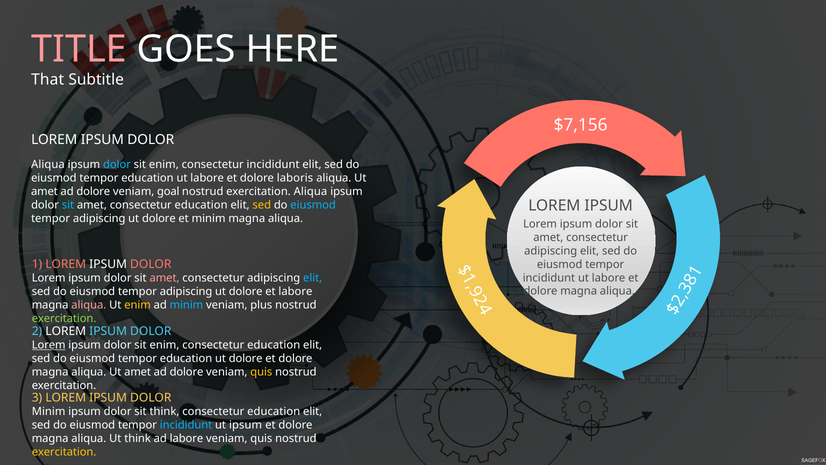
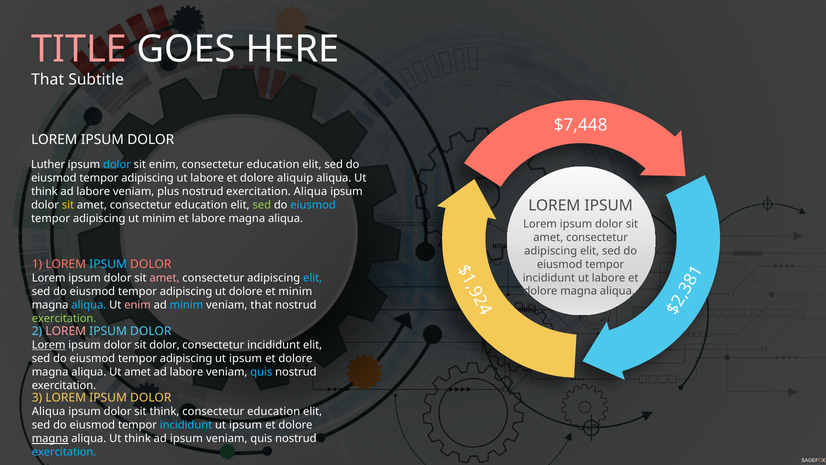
$7,156: $7,156 -> $7,448
Aliqua at (48, 164): Aliqua -> Luther
incididunt at (273, 164): incididunt -> education
education at (147, 178): education -> adipiscing
laboris: laboris -> aliquip
amet at (44, 191): amet -> think
dolore at (93, 191): dolore -> labore
goal: goal -> plus
sit at (68, 205) colour: light blue -> yellow
sed at (262, 205) colour: yellow -> light green
dolore at (159, 218): dolore -> minim
et minim: minim -> labore
IPSUM at (108, 264) colour: white -> light blue
et labore: labore -> minim
aliqua at (89, 305) colour: pink -> light blue
enim at (138, 305) colour: yellow -> pink
veniam plus: plus -> that
LOREM at (66, 331) colour: white -> pink
enim at (164, 345): enim -> dolor
education at (274, 345): education -> incididunt
education at (186, 358): education -> adipiscing
dolore at (246, 358): dolore -> ipsum
dolore at (186, 372): dolore -> labore
quis at (261, 372) colour: yellow -> light blue
Minim at (49, 411): Minim -> Aliqua
magna at (50, 438) underline: none -> present
ad labore: labore -> ipsum
exercitation at (64, 452) colour: yellow -> light blue
